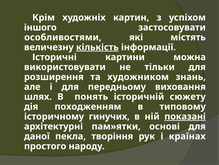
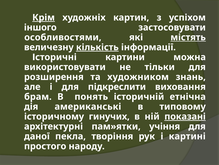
Крім underline: none -> present
містять underline: none -> present
передньому: передньому -> підкреслити
шлях: шлях -> брам
сюжету: сюжету -> етнічна
походженням: походженням -> американські
основі: основі -> учіння
країнах: країнах -> картині
